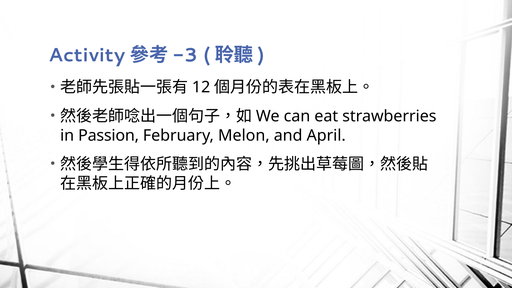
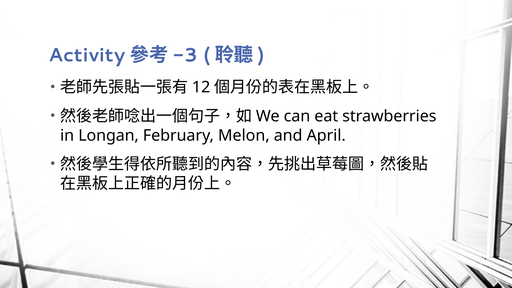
Passion: Passion -> Longan
